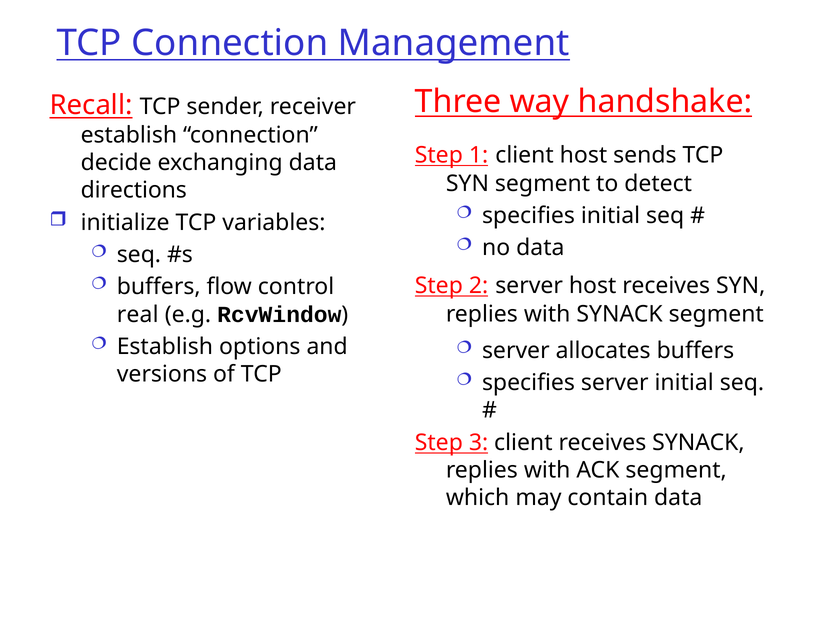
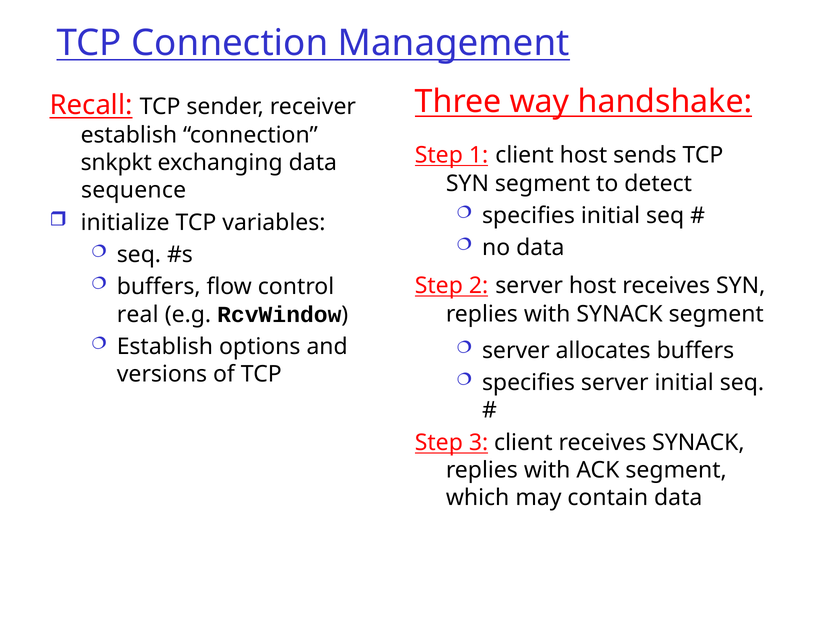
decide: decide -> snkpkt
directions: directions -> sequence
